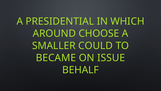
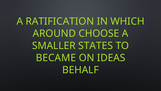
PRESIDENTIAL: PRESIDENTIAL -> RATIFICATION
COULD: COULD -> STATES
ISSUE: ISSUE -> IDEAS
